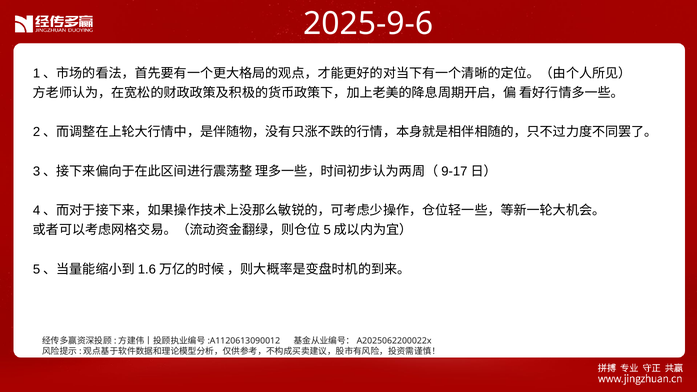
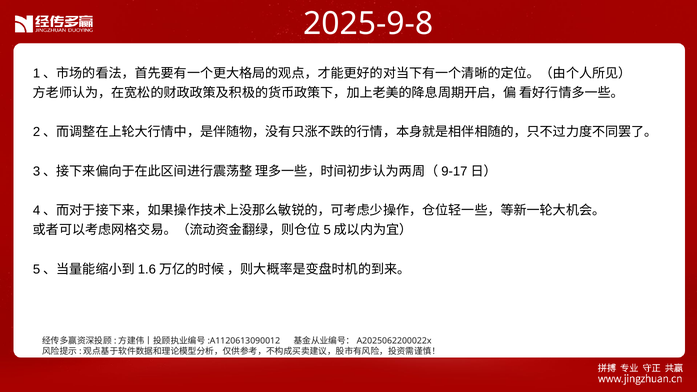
2025-9-6: 2025-9-6 -> 2025-9-8
